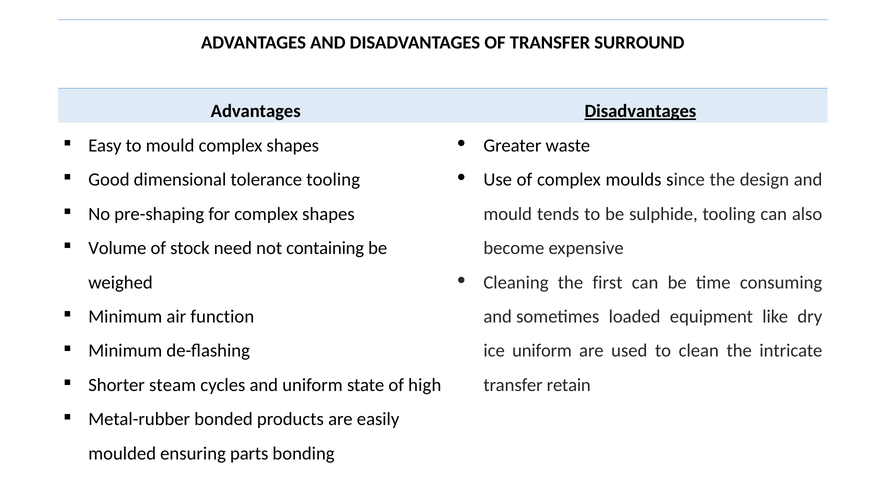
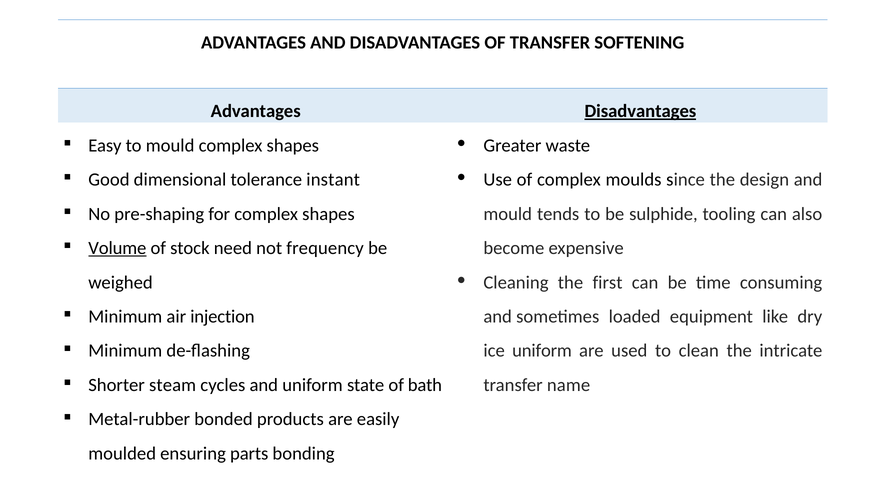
SURROUND: SURROUND -> SOFTENING
tolerance tooling: tooling -> instant
Volume underline: none -> present
containing: containing -> frequency
function: function -> injection
high: high -> bath
retain: retain -> name
